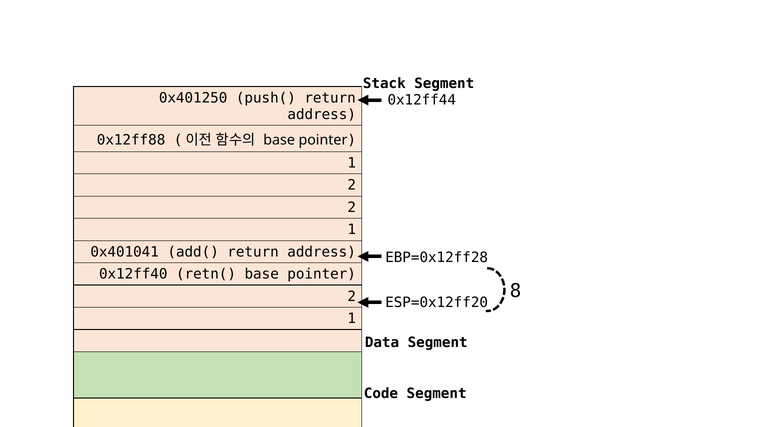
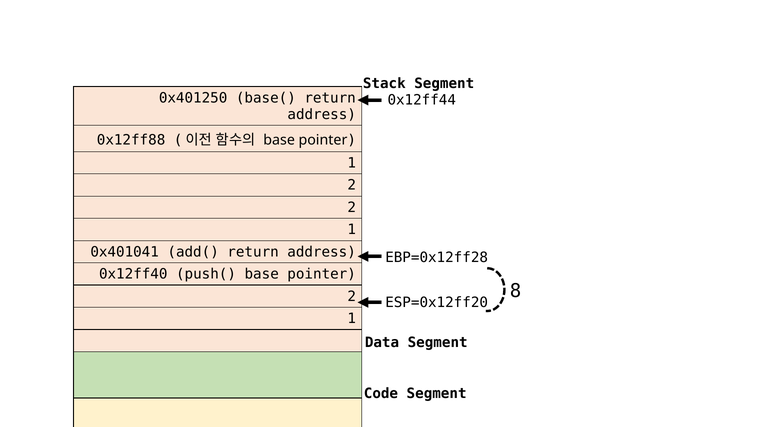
push(: push( -> base(
retn(: retn( -> push(
